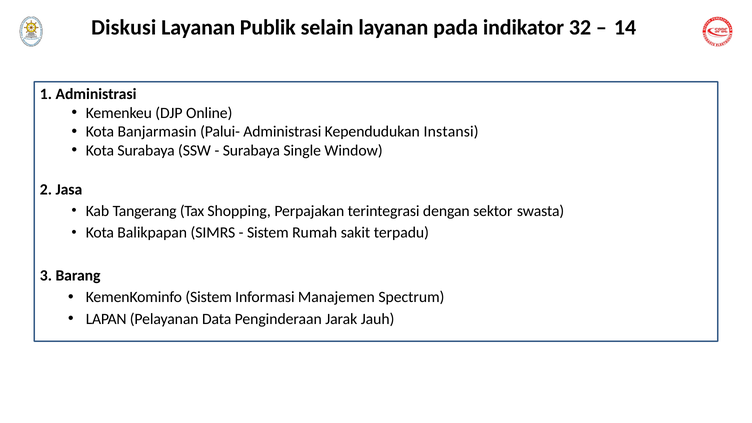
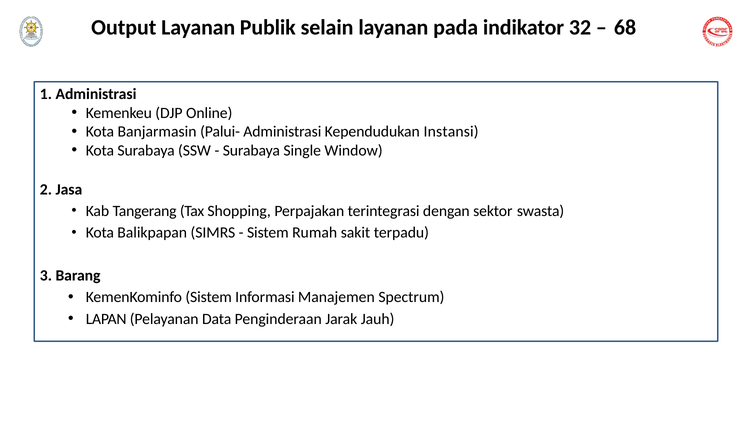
Diskusi: Diskusi -> Output
14: 14 -> 68
